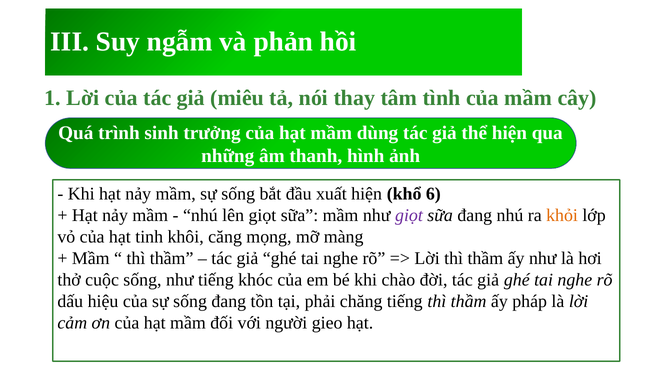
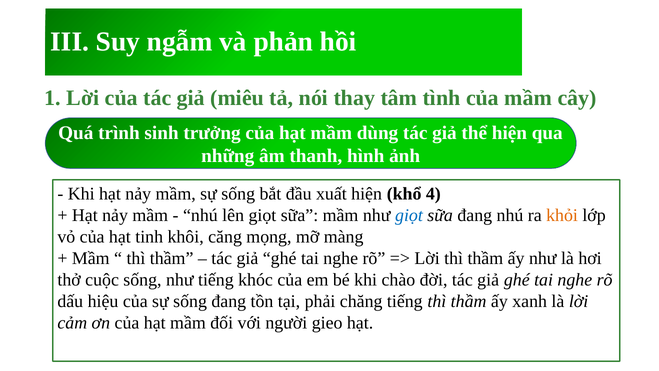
6: 6 -> 4
giọt at (409, 215) colour: purple -> blue
pháp: pháp -> xanh
